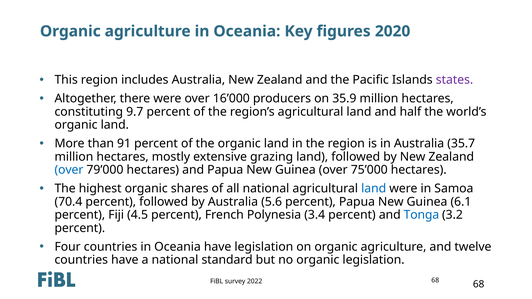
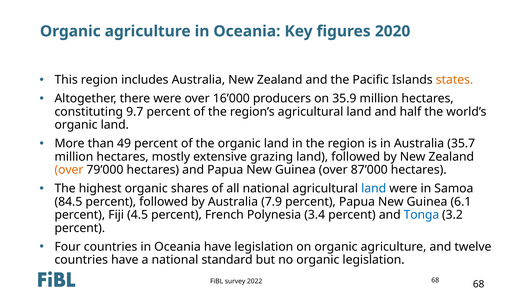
states colour: purple -> orange
91: 91 -> 49
over at (69, 170) colour: blue -> orange
75’000: 75’000 -> 87’000
70.4: 70.4 -> 84.5
5.6: 5.6 -> 7.9
